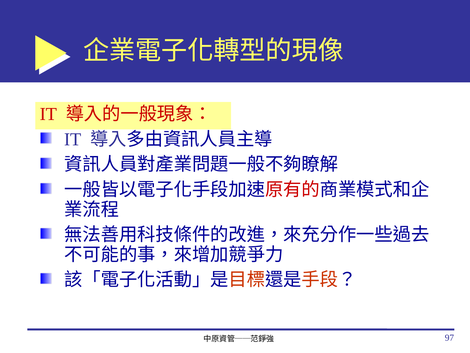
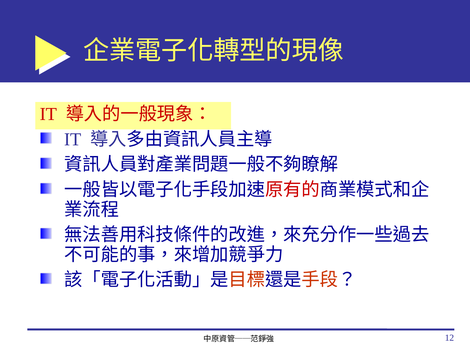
97: 97 -> 12
